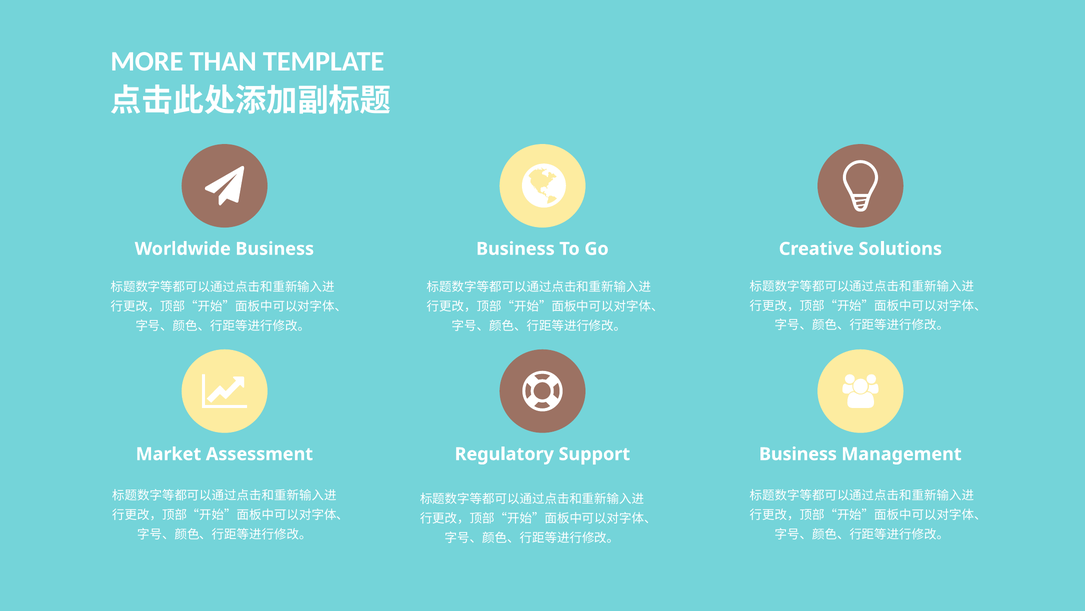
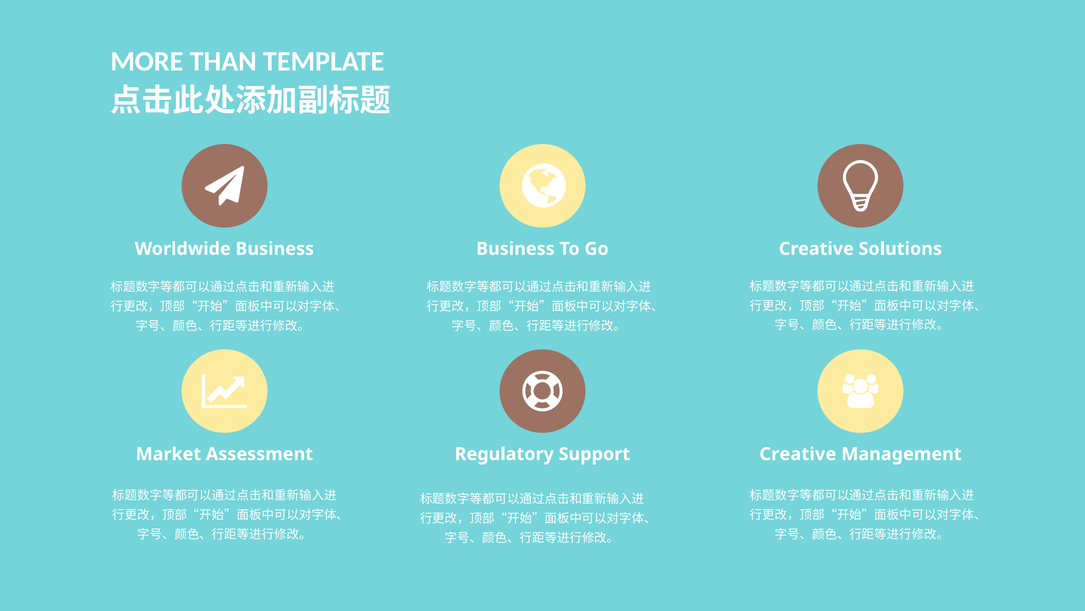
Support Business: Business -> Creative
